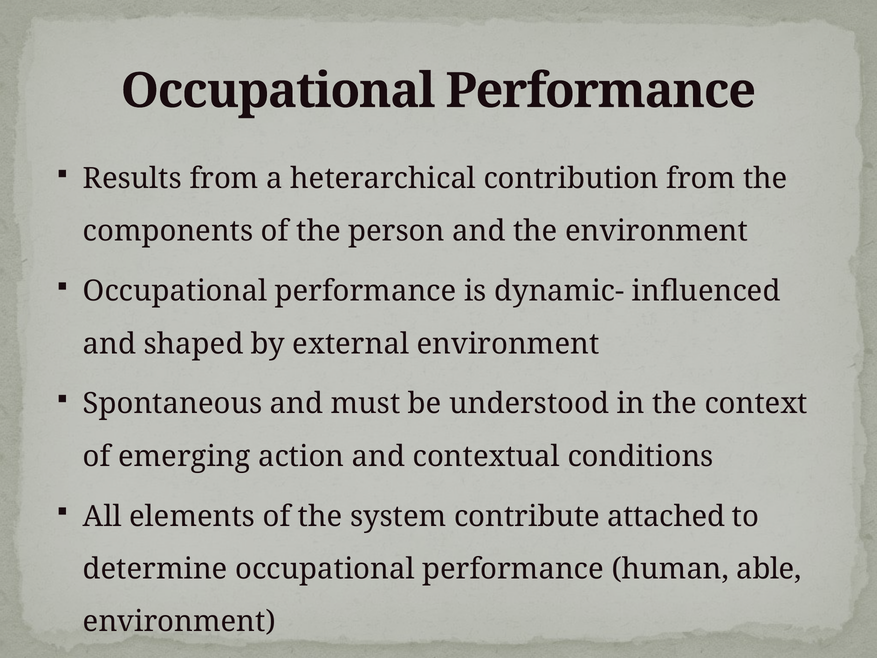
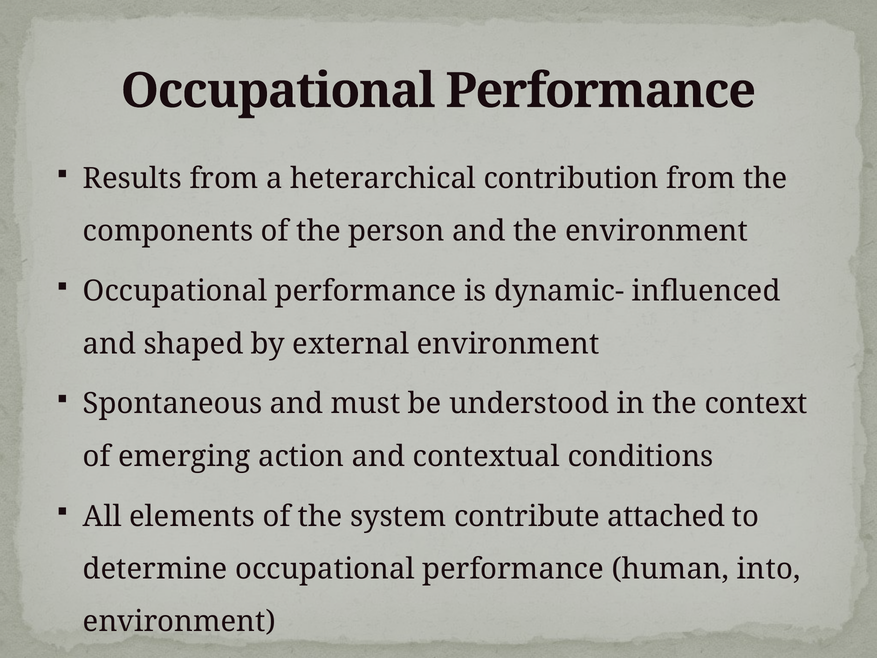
able: able -> into
